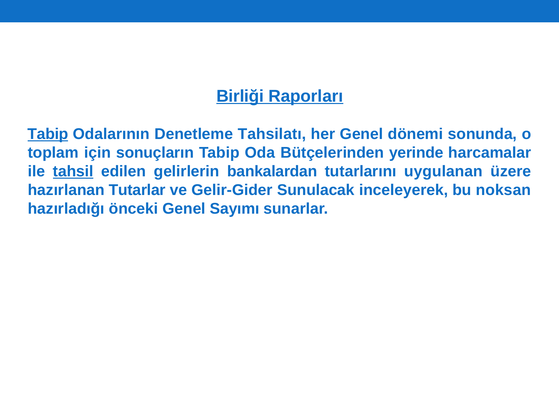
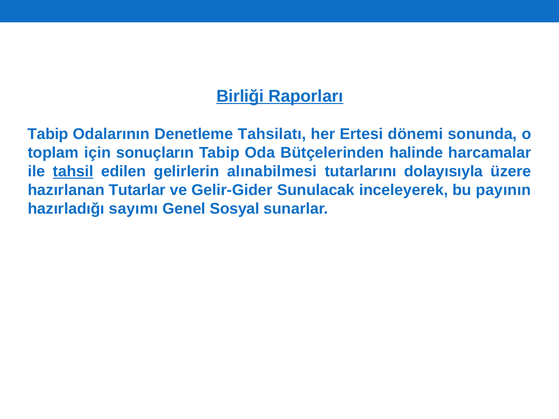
Tabip at (48, 134) underline: present -> none
her Genel: Genel -> Ertesi
yerinde: yerinde -> halinde
bankalardan: bankalardan -> alınabilmesi
uygulanan: uygulanan -> dolayısıyla
noksan: noksan -> payının
önceki: önceki -> sayımı
Sayımı: Sayımı -> Sosyal
